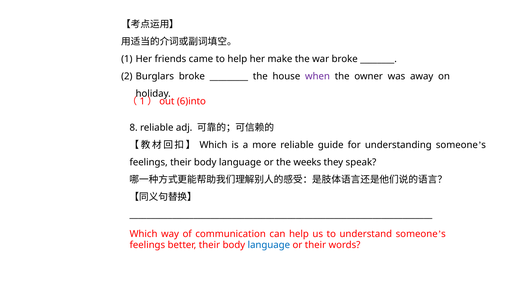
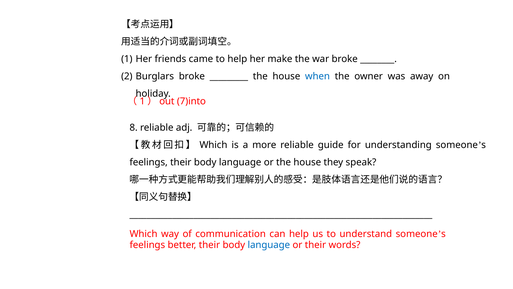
when colour: purple -> blue
6)into: 6)into -> 7)into
or the weeks: weeks -> house
